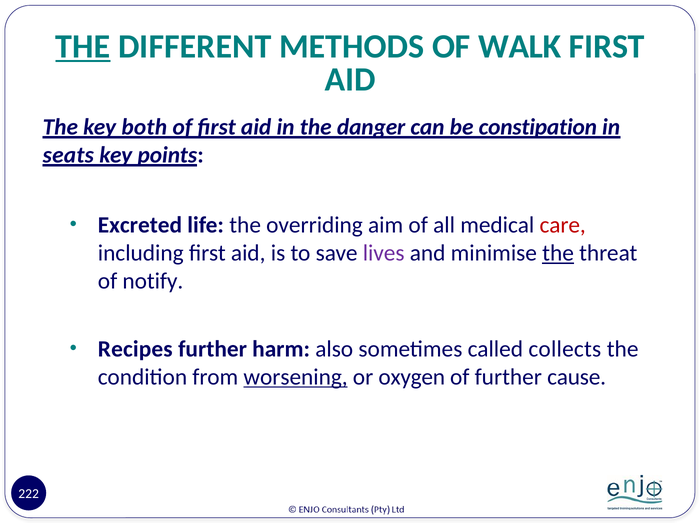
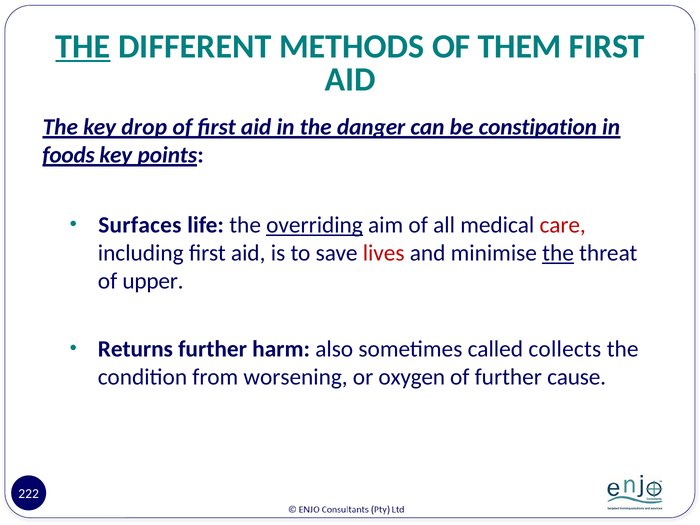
WALK: WALK -> THEM
both: both -> drop
seats: seats -> foods
Excreted: Excreted -> Surfaces
overriding underline: none -> present
lives colour: purple -> red
notify: notify -> upper
Recipes: Recipes -> Returns
worsening underline: present -> none
